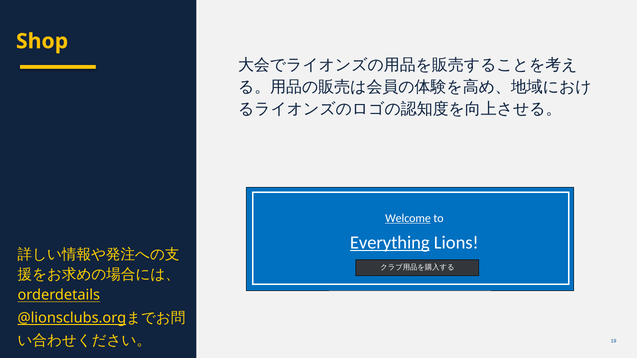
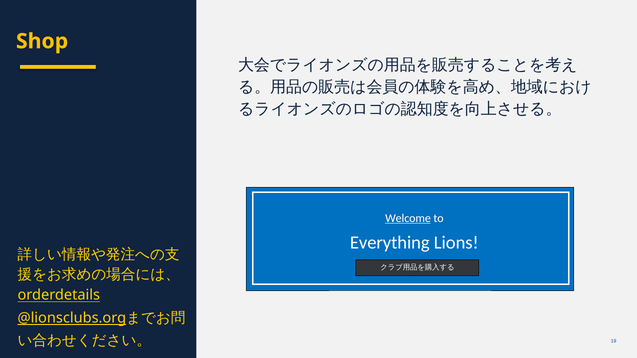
Everything underline: present -> none
